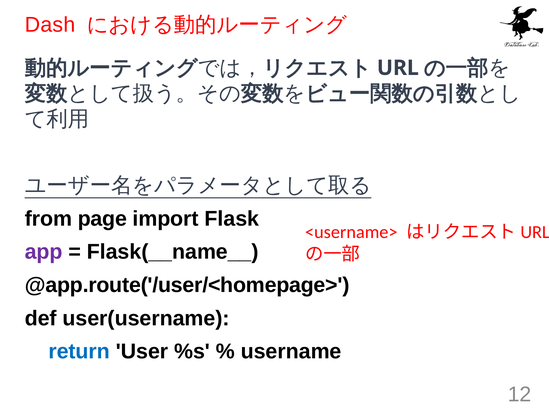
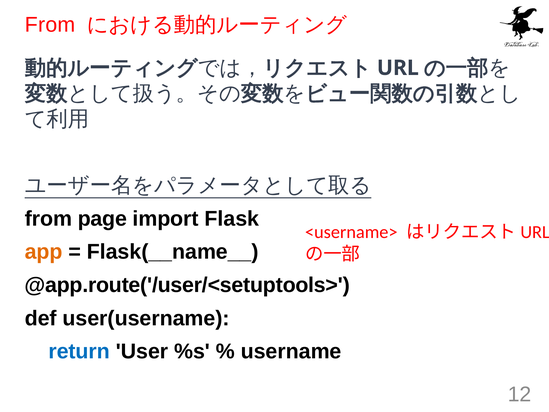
Dash at (50, 25): Dash -> From
app colour: purple -> orange
@app.route('/user/<homepage>: @app.route('/user/<homepage> -> @app.route('/user/<setuptools>
